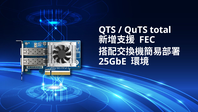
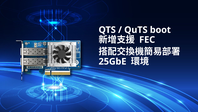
total: total -> boot
